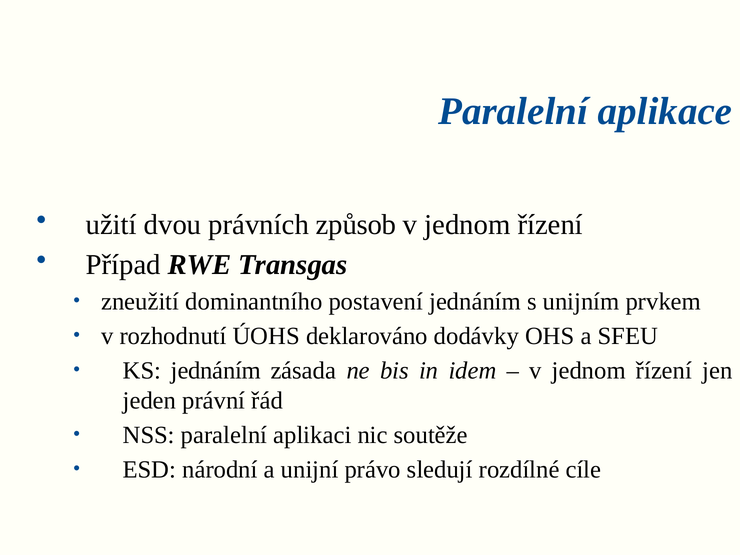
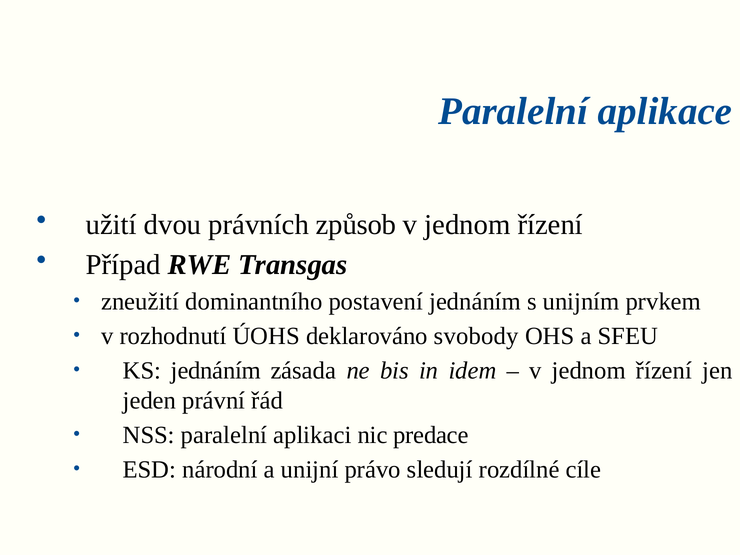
dodávky: dodávky -> svobody
soutěže: soutěže -> predace
